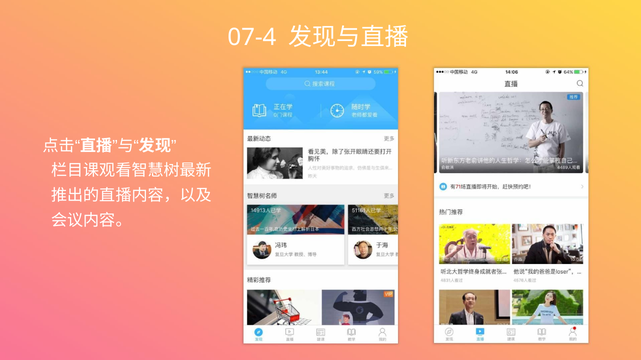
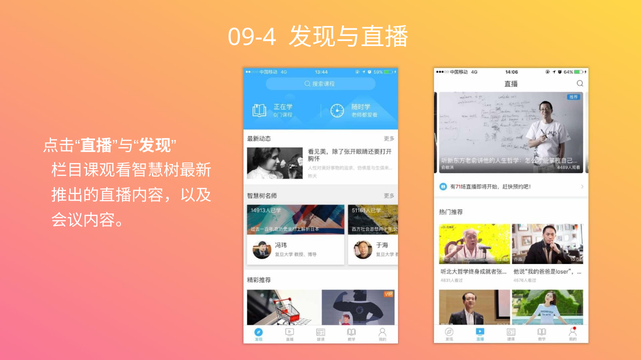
07-4: 07-4 -> 09-4
